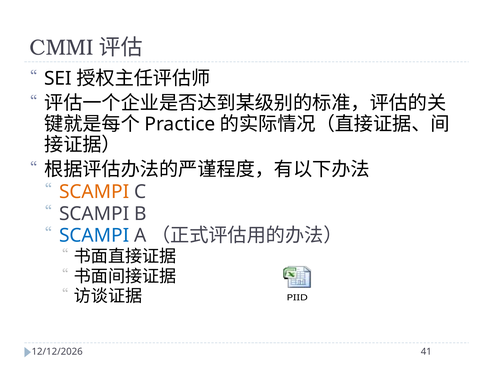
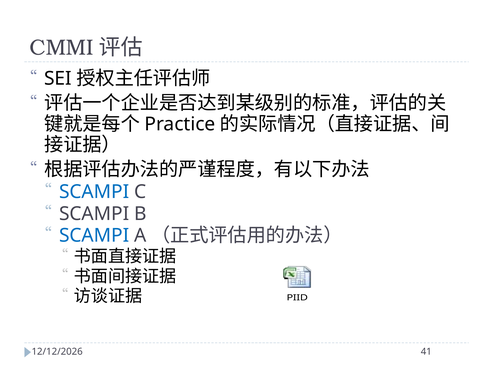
SCAMPI at (94, 192) colour: orange -> blue
